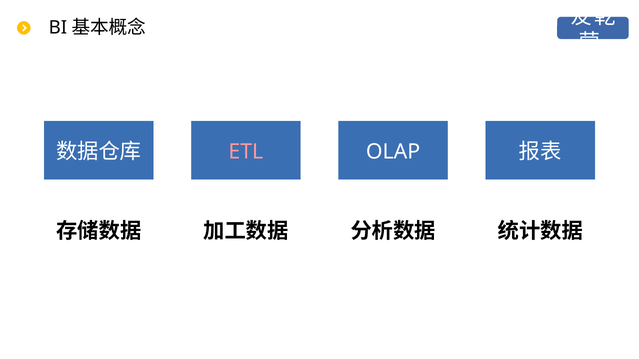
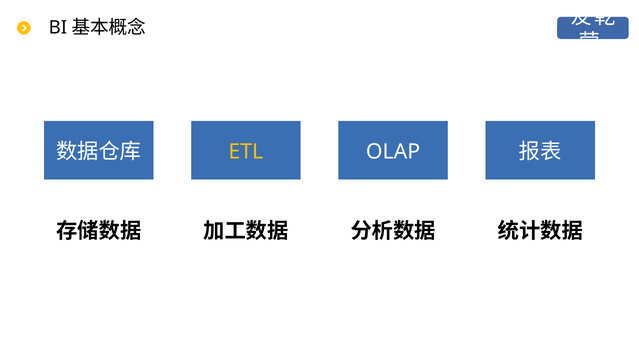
ETL colour: pink -> yellow
